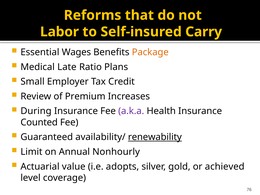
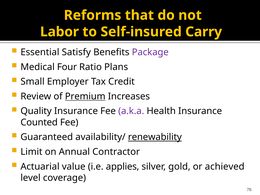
Wages: Wages -> Satisfy
Package colour: orange -> purple
Late: Late -> Four
Premium underline: none -> present
During: During -> Quality
Nonhourly: Nonhourly -> Contractor
adopts: adopts -> applies
